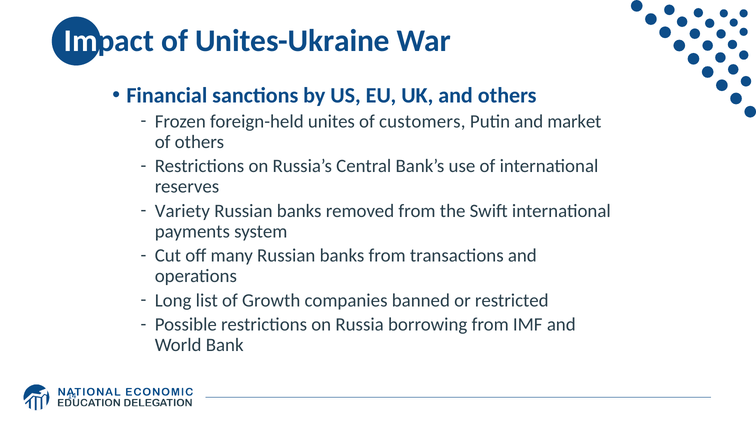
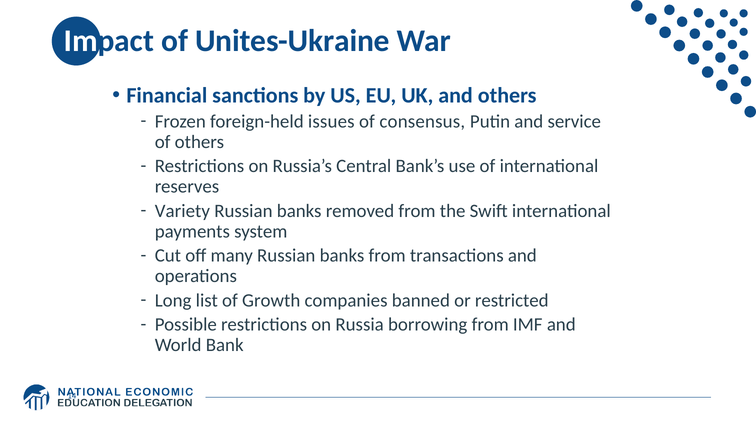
unites: unites -> issues
customers: customers -> consensus
market: market -> service
